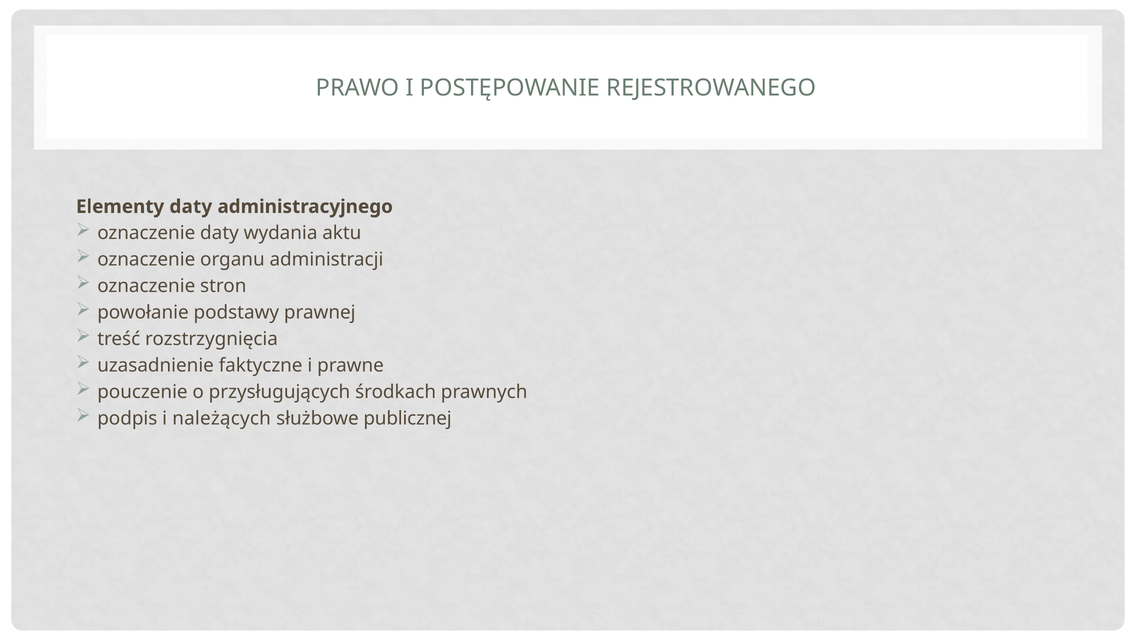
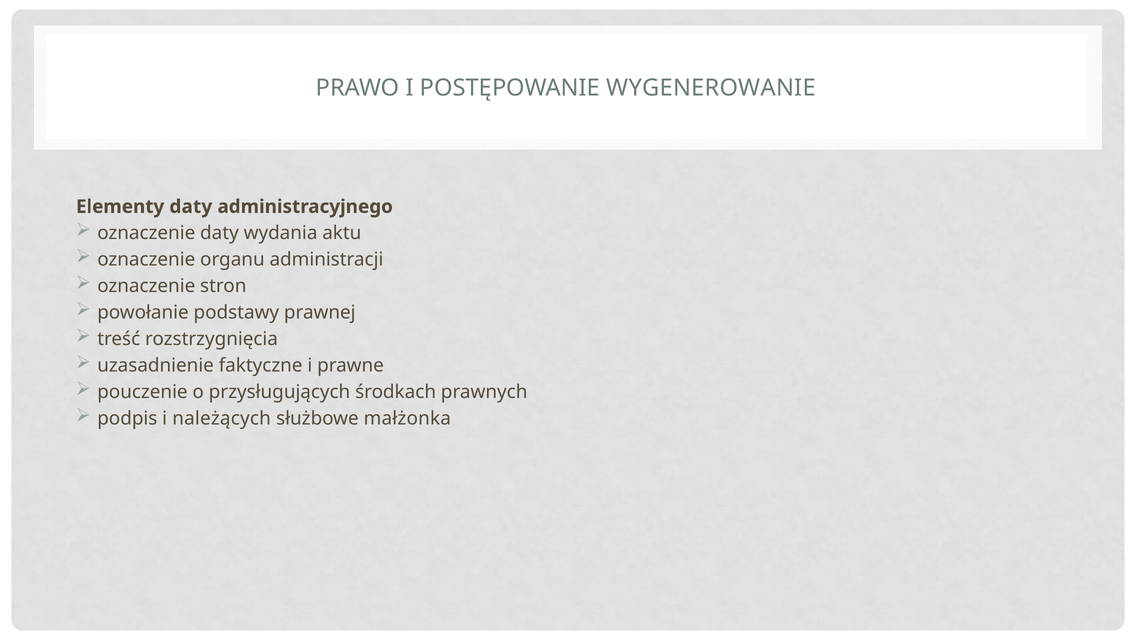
REJESTROWANEGO: REJESTROWANEGO -> WYGENEROWANIE
publicznej: publicznej -> małżonka
